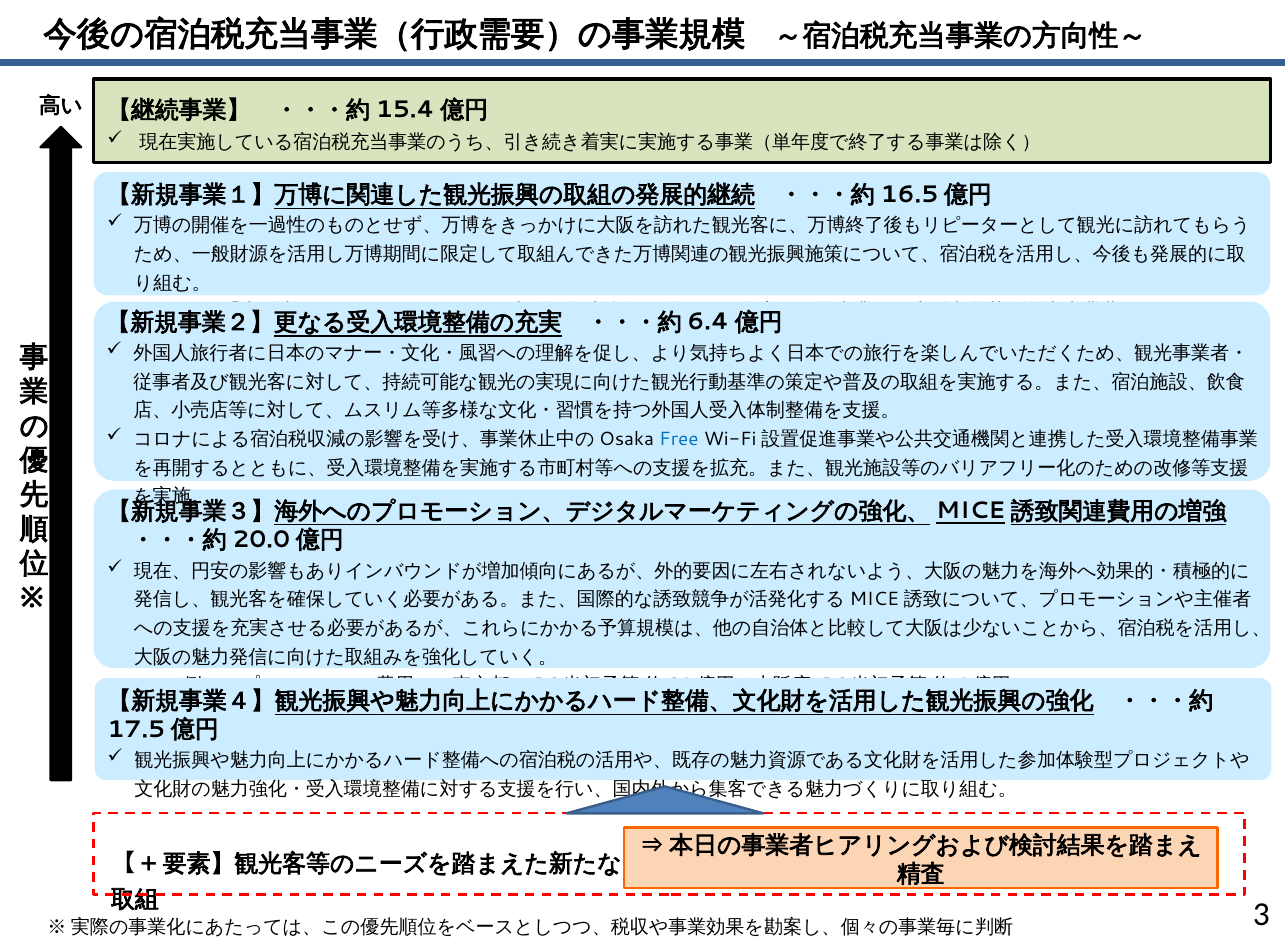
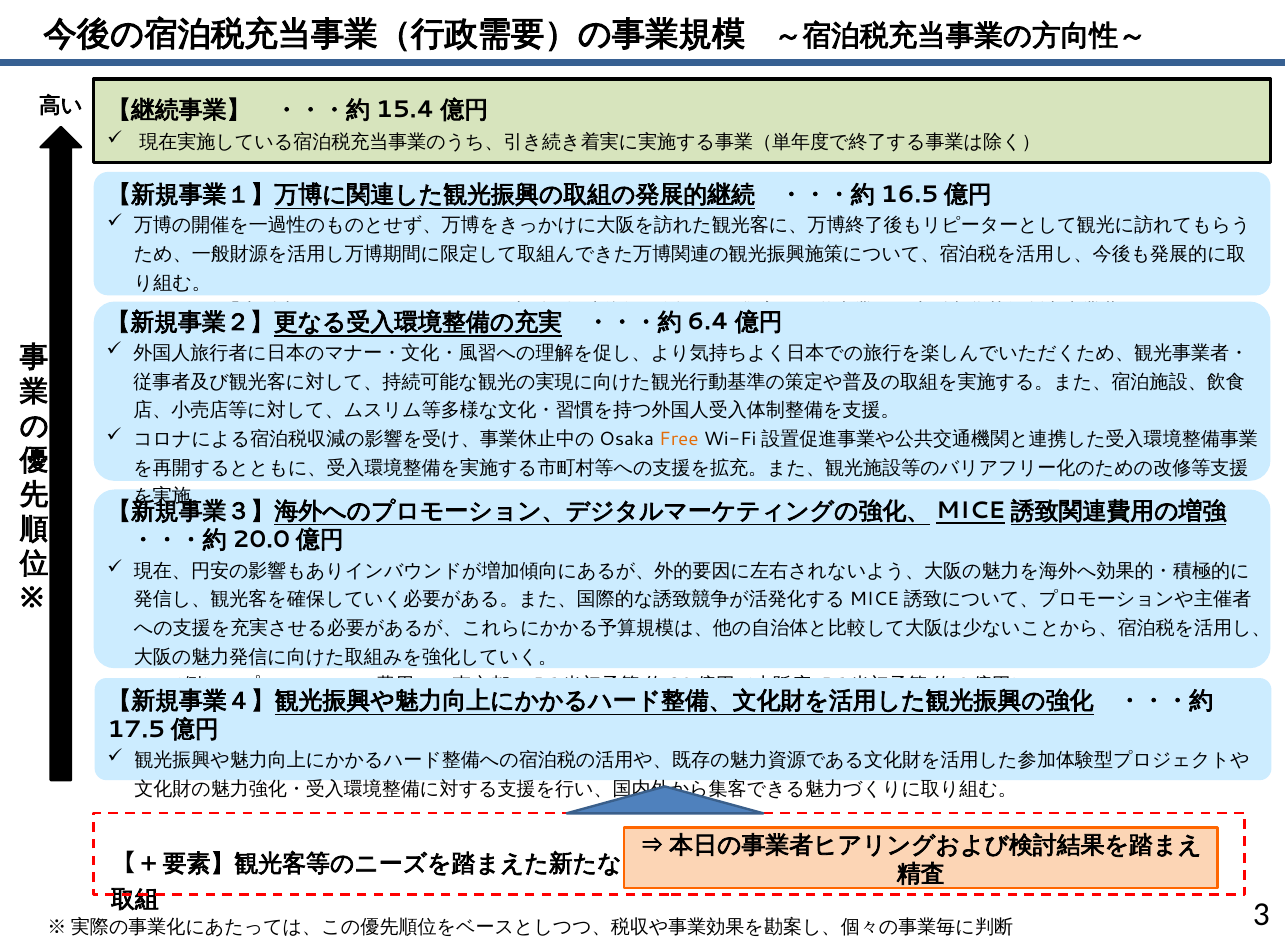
Free colour: blue -> orange
